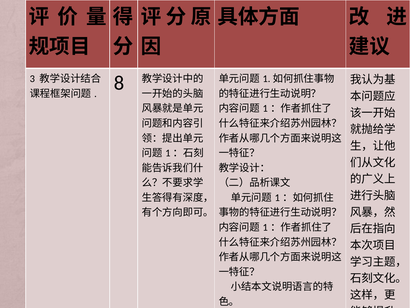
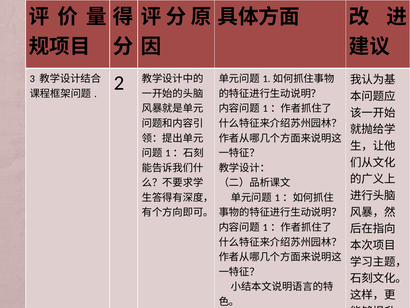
8: 8 -> 2
